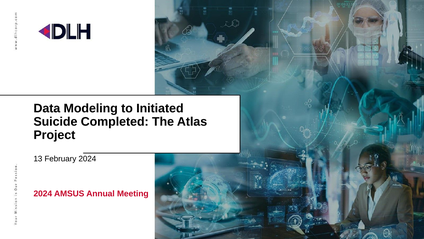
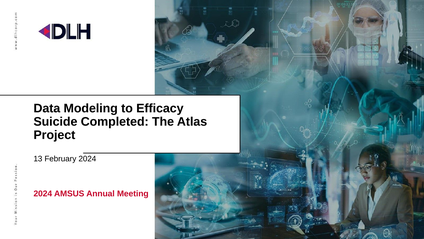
Initiated: Initiated -> Efficacy
